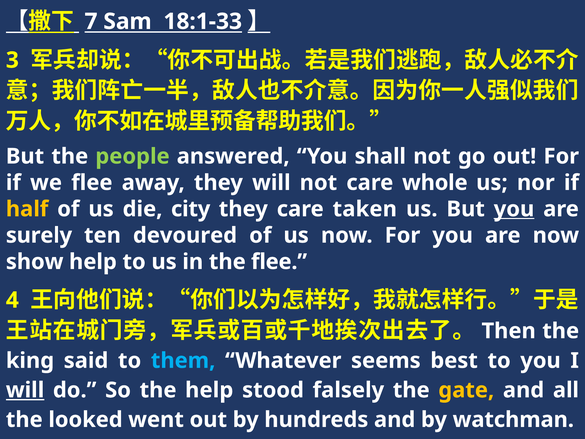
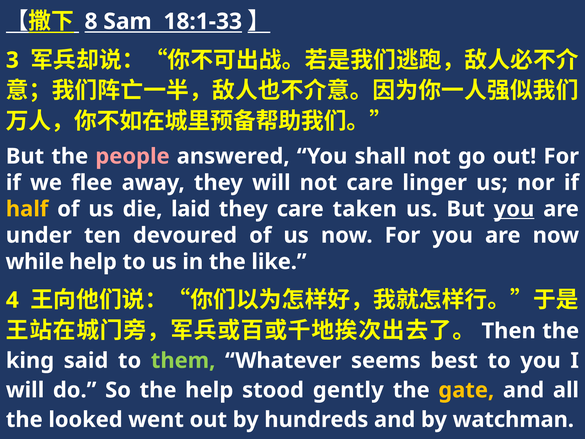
7: 7 -> 8
people colour: light green -> pink
whole: whole -> linger
city: city -> laid
surely: surely -> under
show: show -> while
the flee: flee -> like
them colour: light blue -> light green
will at (25, 390) underline: present -> none
falsely: falsely -> gently
